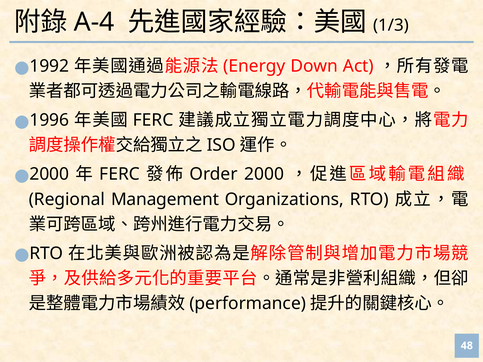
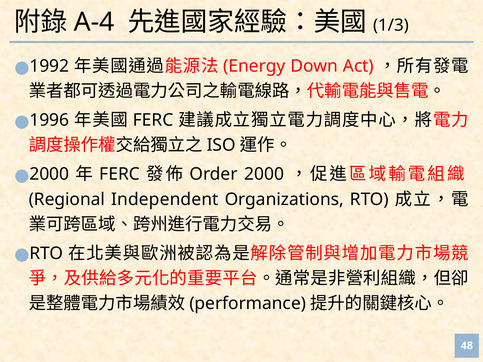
Management: Management -> Independent
